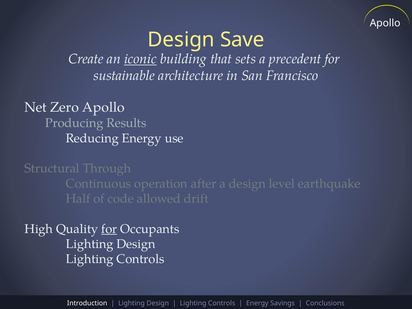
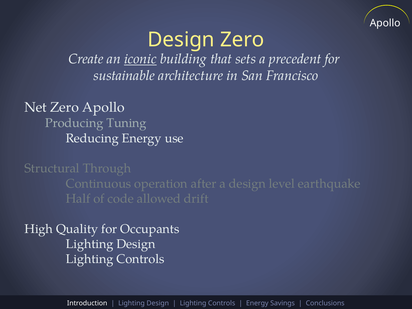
Design Save: Save -> Zero
Results: Results -> Tuning
for at (109, 229) underline: present -> none
